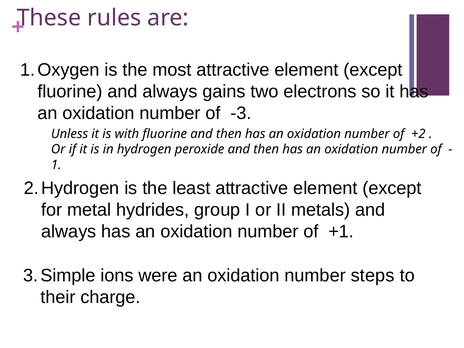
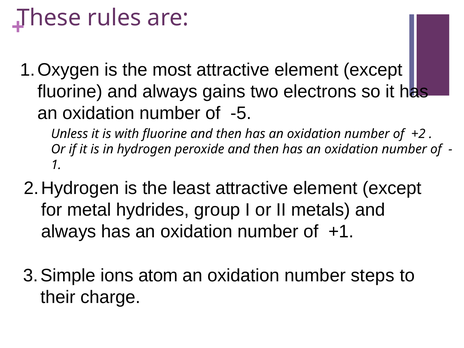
-3: -3 -> -5
were: were -> atom
